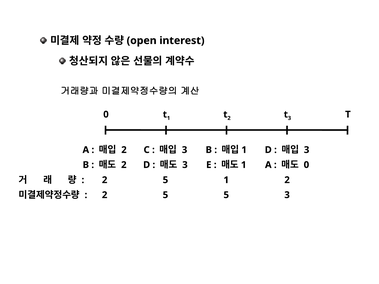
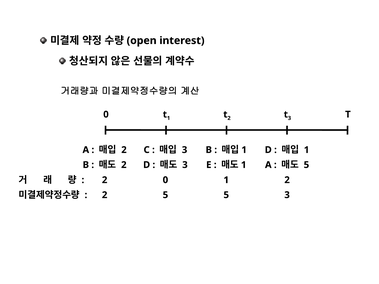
3 at (307, 150): 3 -> 1
0 at (306, 165): 0 -> 5
5 at (165, 180): 5 -> 0
